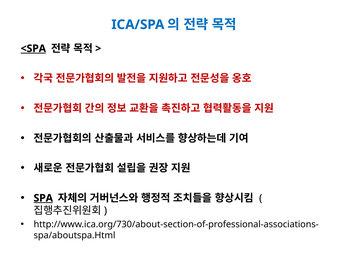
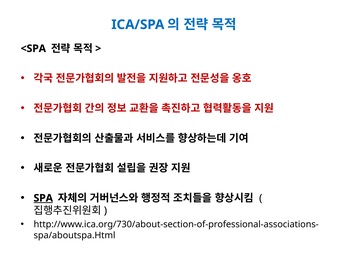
<SPA underline: present -> none
